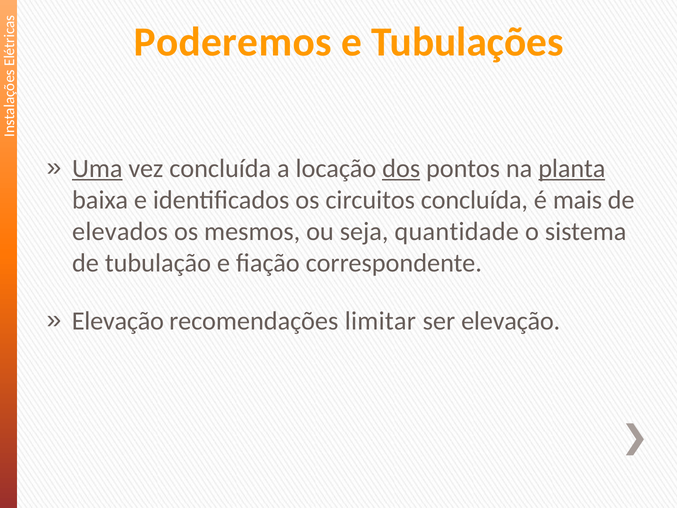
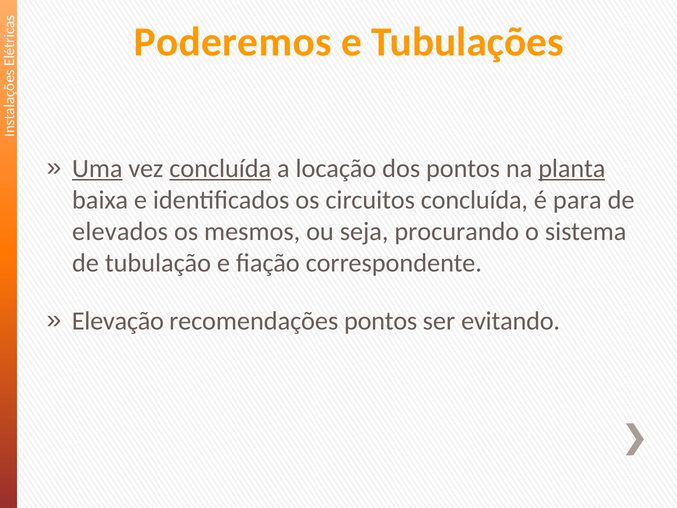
concluída at (220, 168) underline: none -> present
dos underline: present -> none
mais: mais -> para
quantidade: quantidade -> procurando
recomendações limitar: limitar -> pontos
ser elevação: elevação -> evitando
